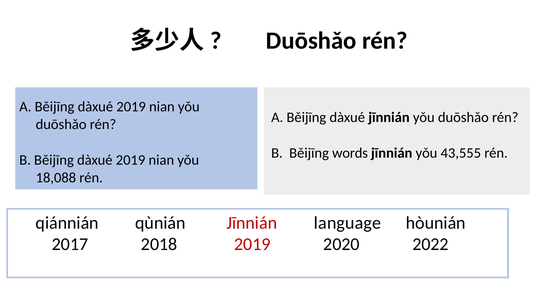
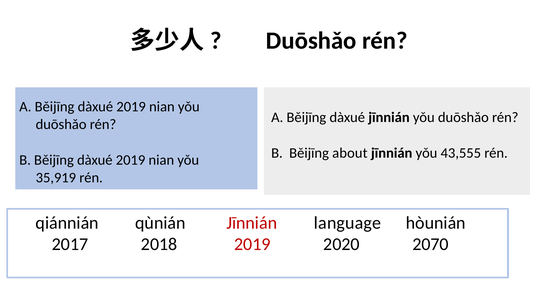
words: words -> about
18,088: 18,088 -> 35,919
2022: 2022 -> 2070
